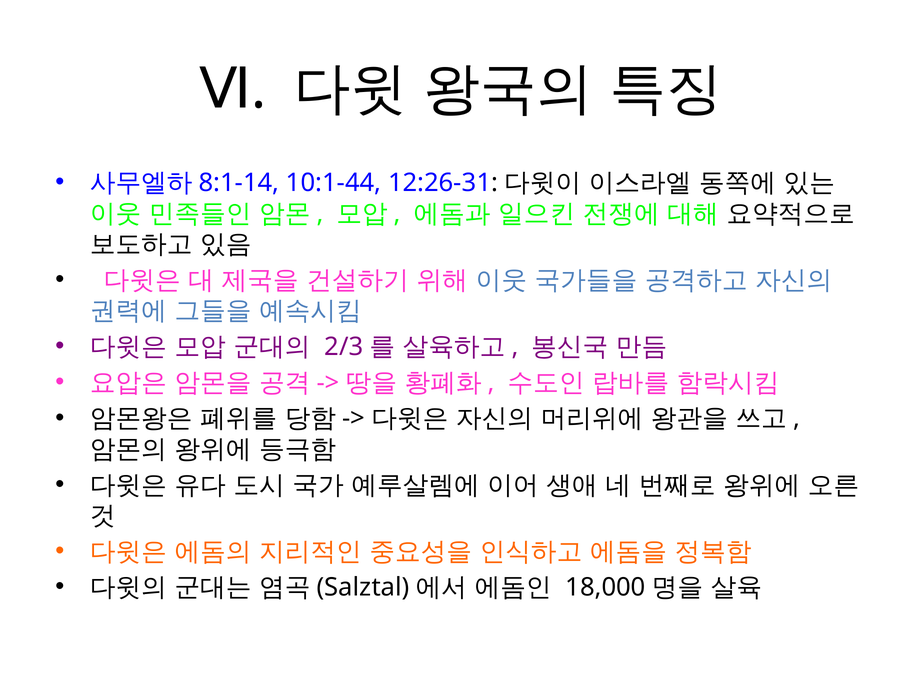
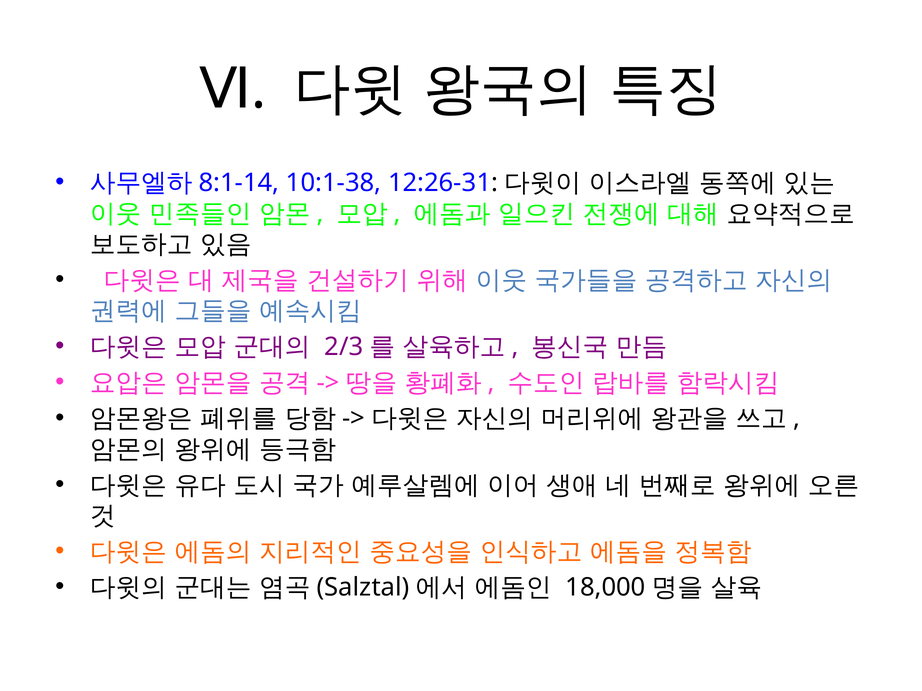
10:1-44: 10:1-44 -> 10:1-38
